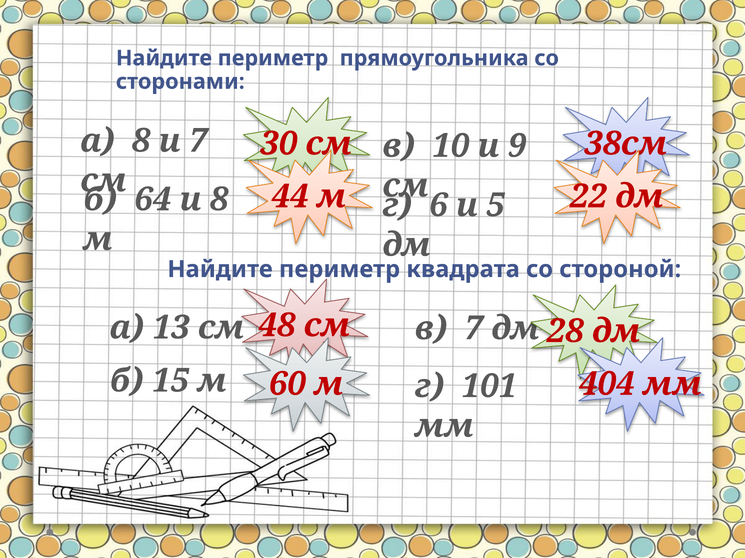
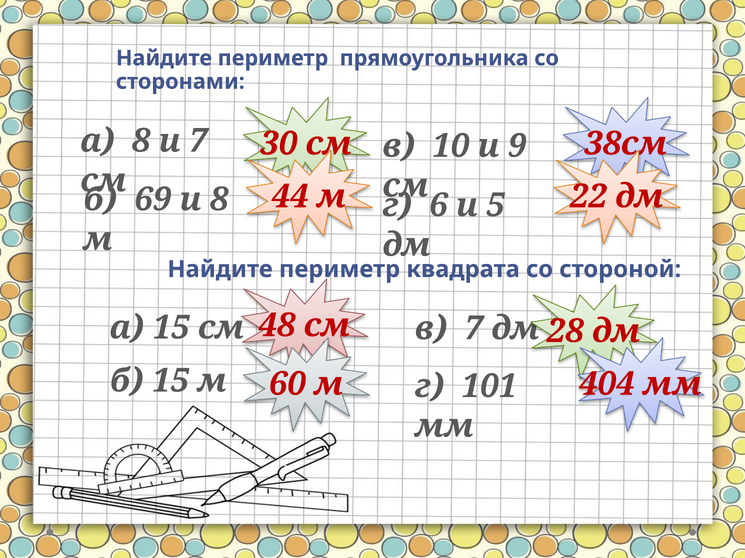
64: 64 -> 69
а 13: 13 -> 15
